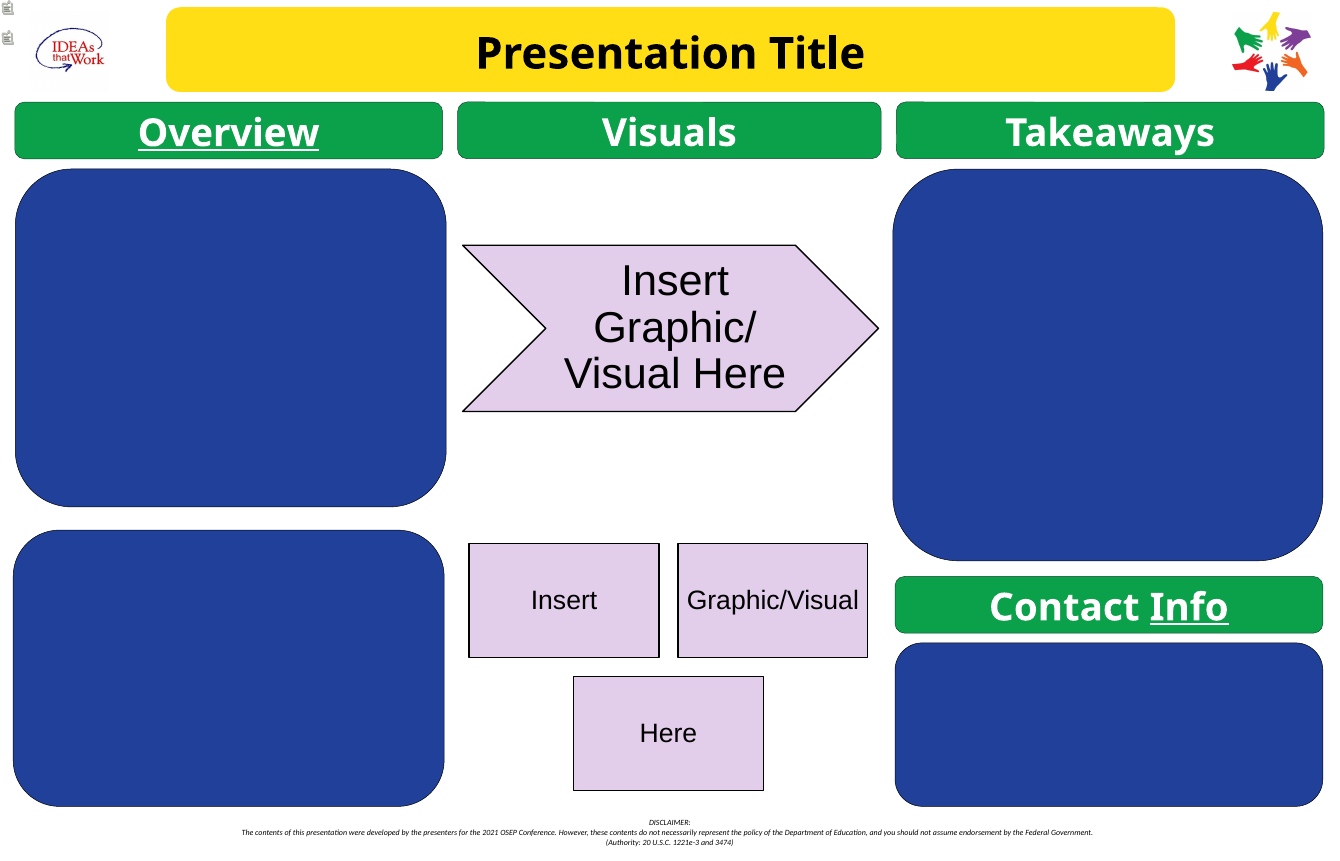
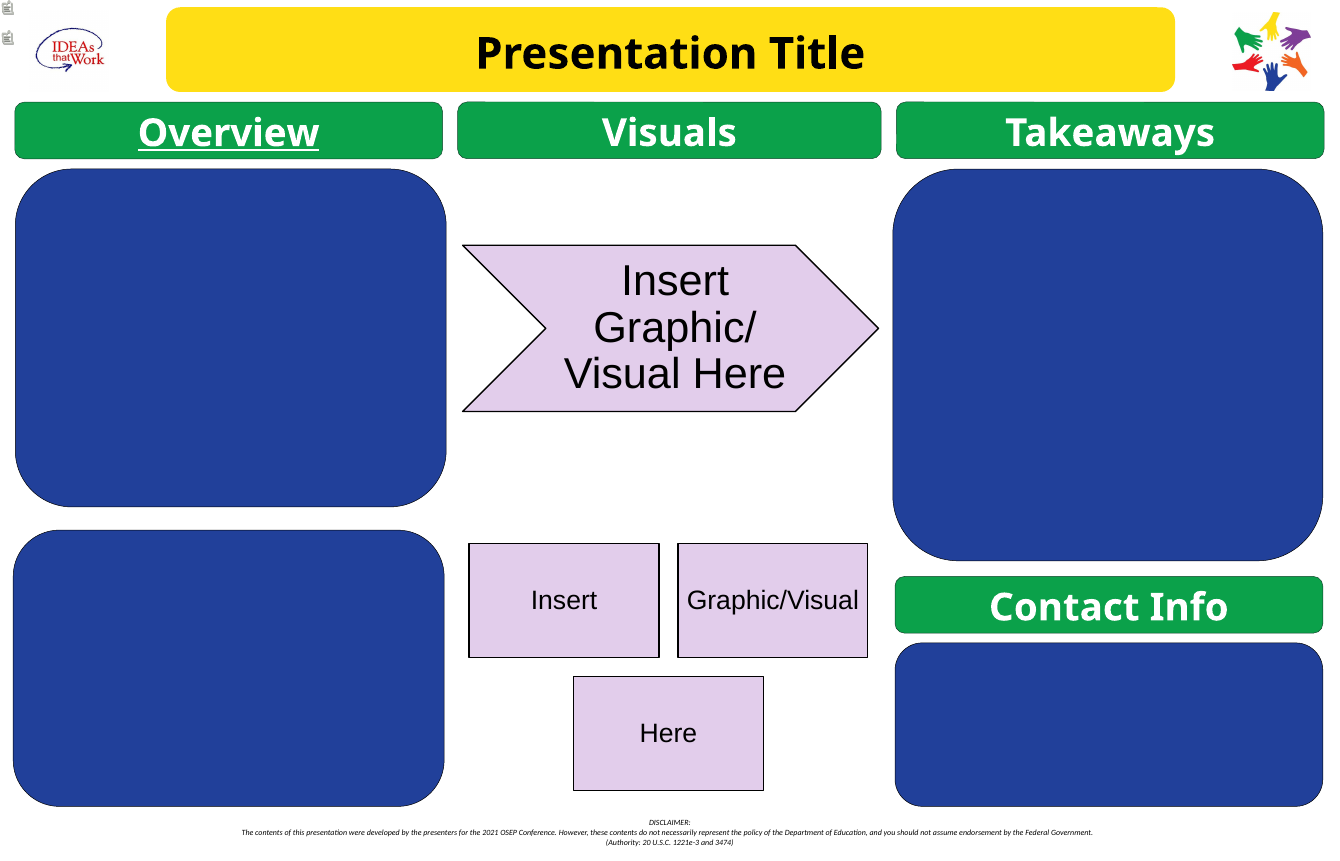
Info underline: present -> none
